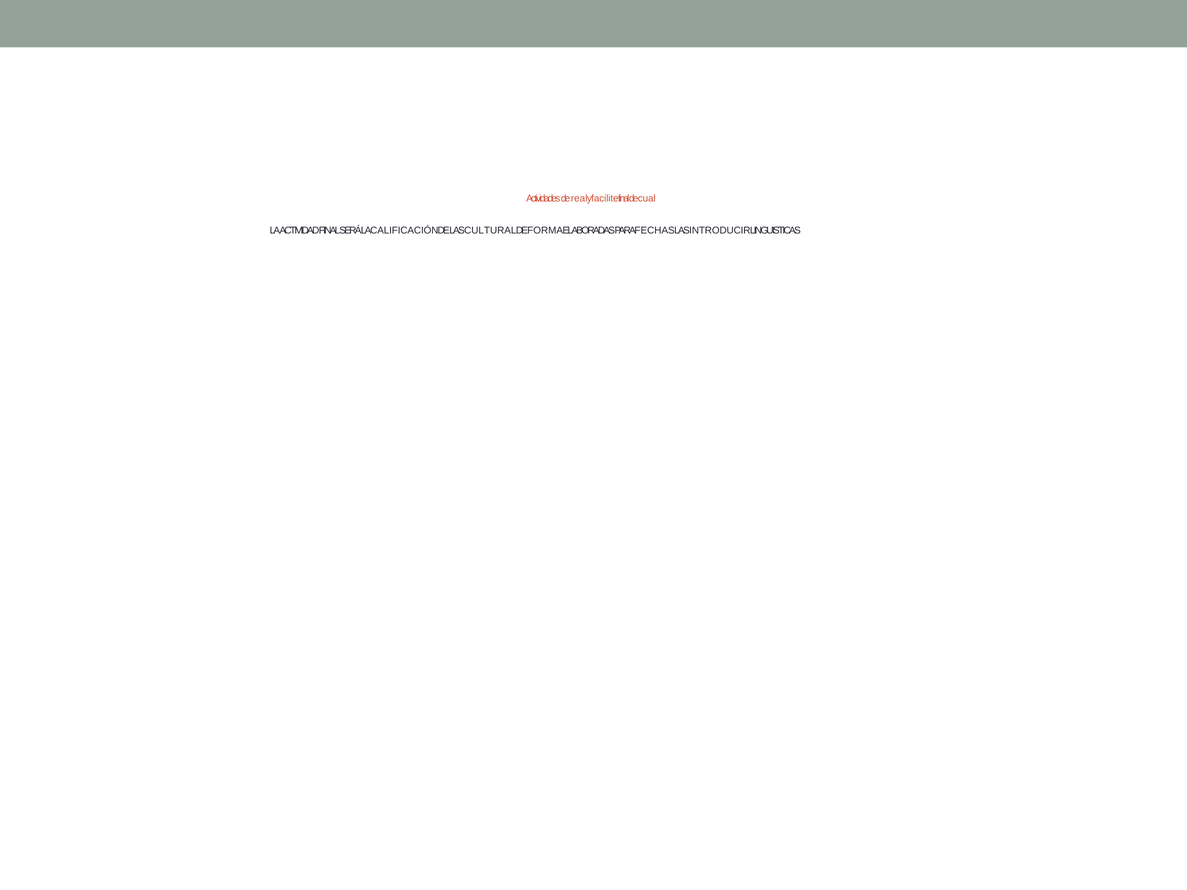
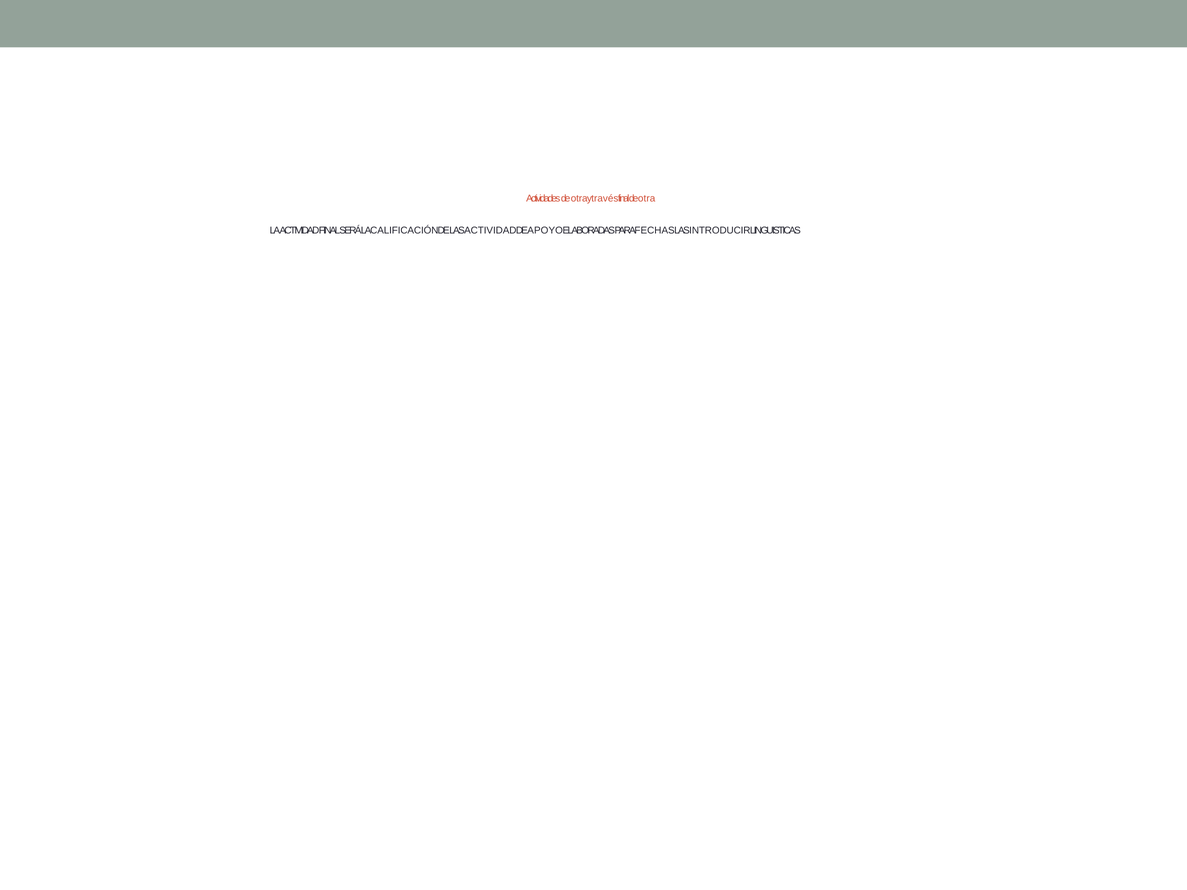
Actividades de real: real -> otra
facilite: facilite -> través
final de cual: cual -> otra
LAS CULTURAL: CULTURAL -> ACTIVIDAD
FORMA: FORMA -> APOYO
